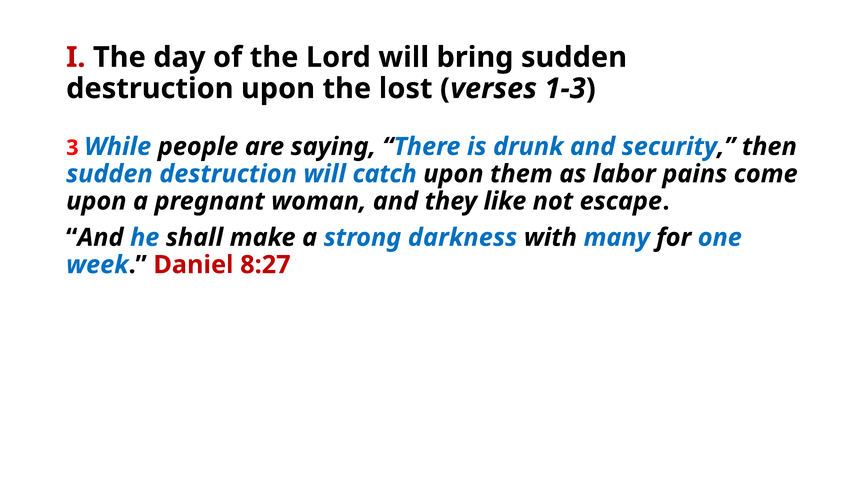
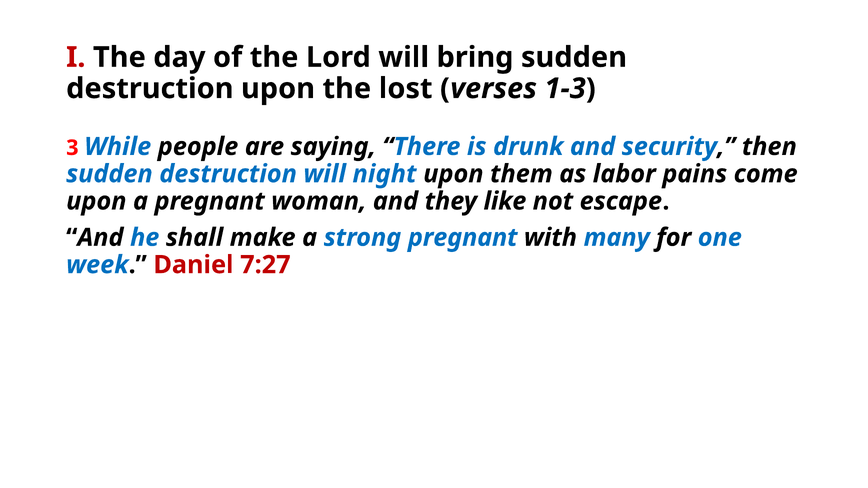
catch: catch -> night
strong darkness: darkness -> pregnant
8:27: 8:27 -> 7:27
